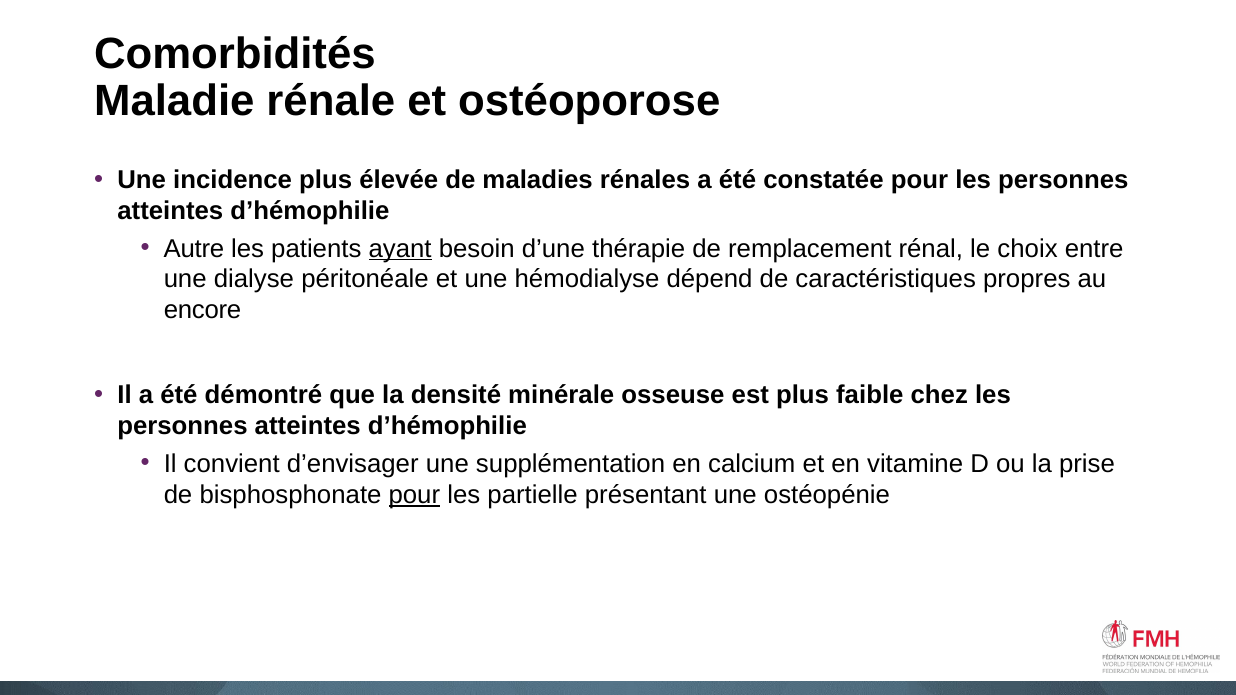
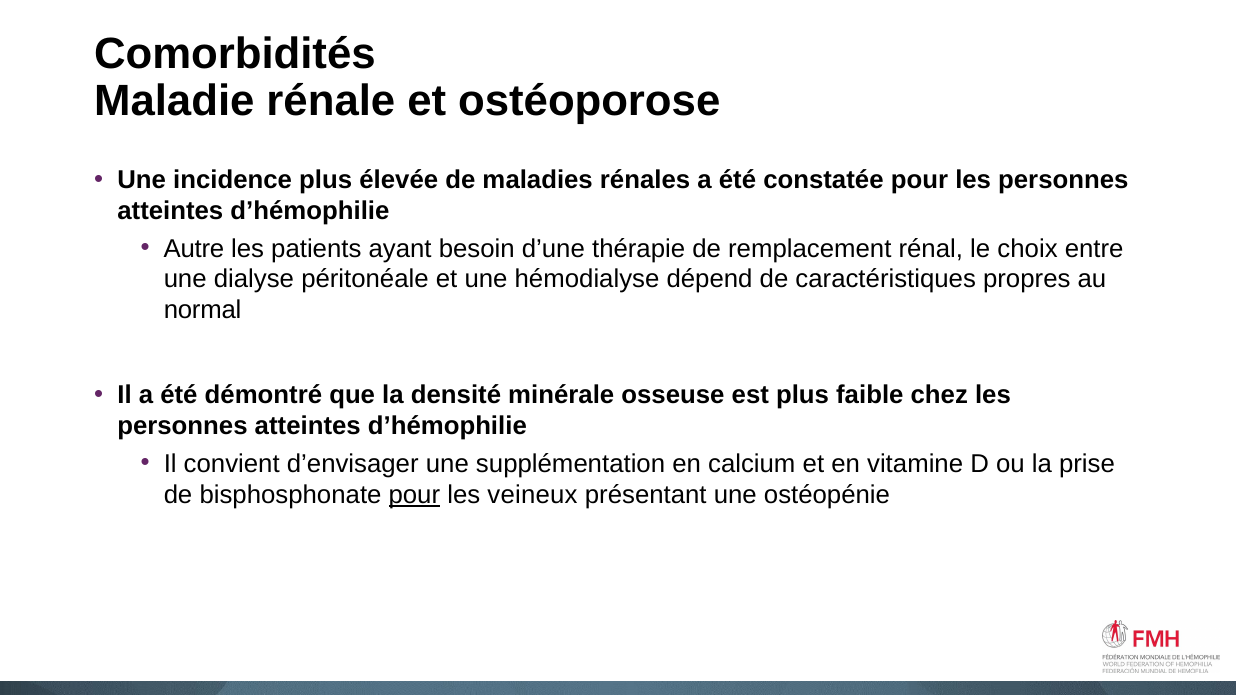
ayant underline: present -> none
encore: encore -> normal
partielle: partielle -> veineux
